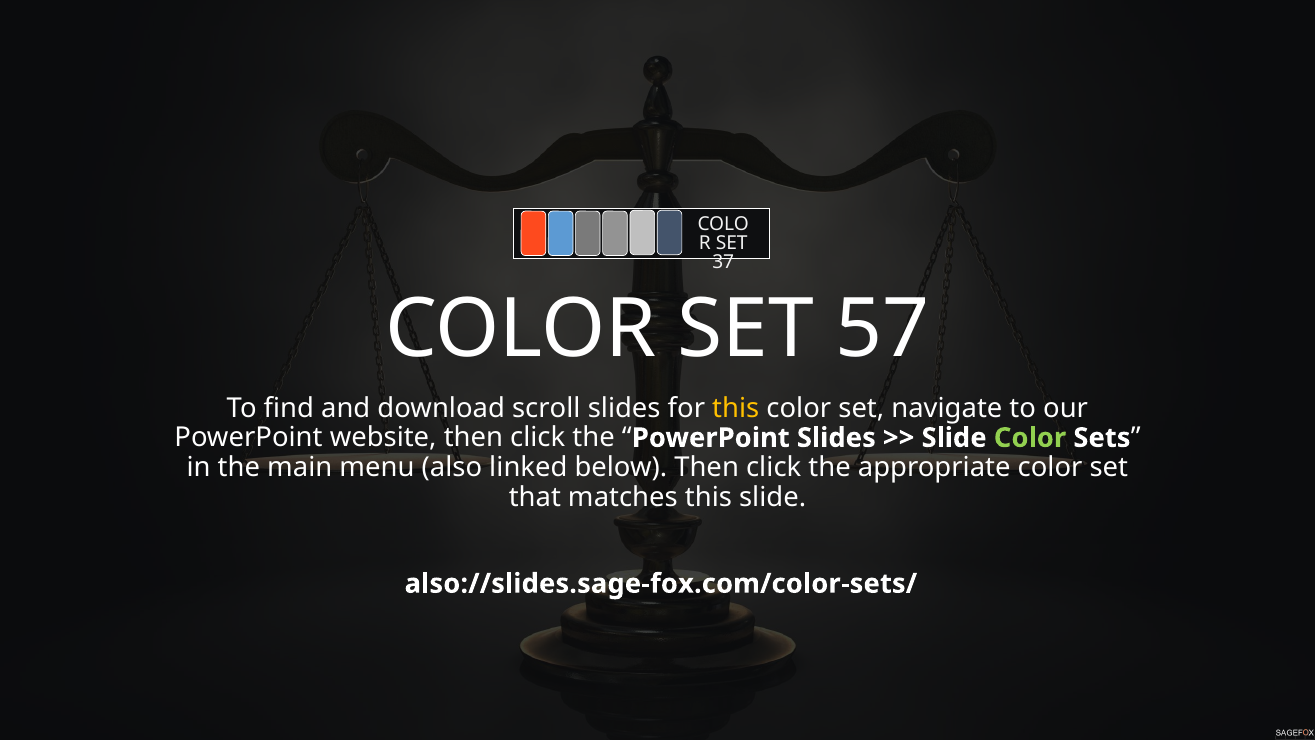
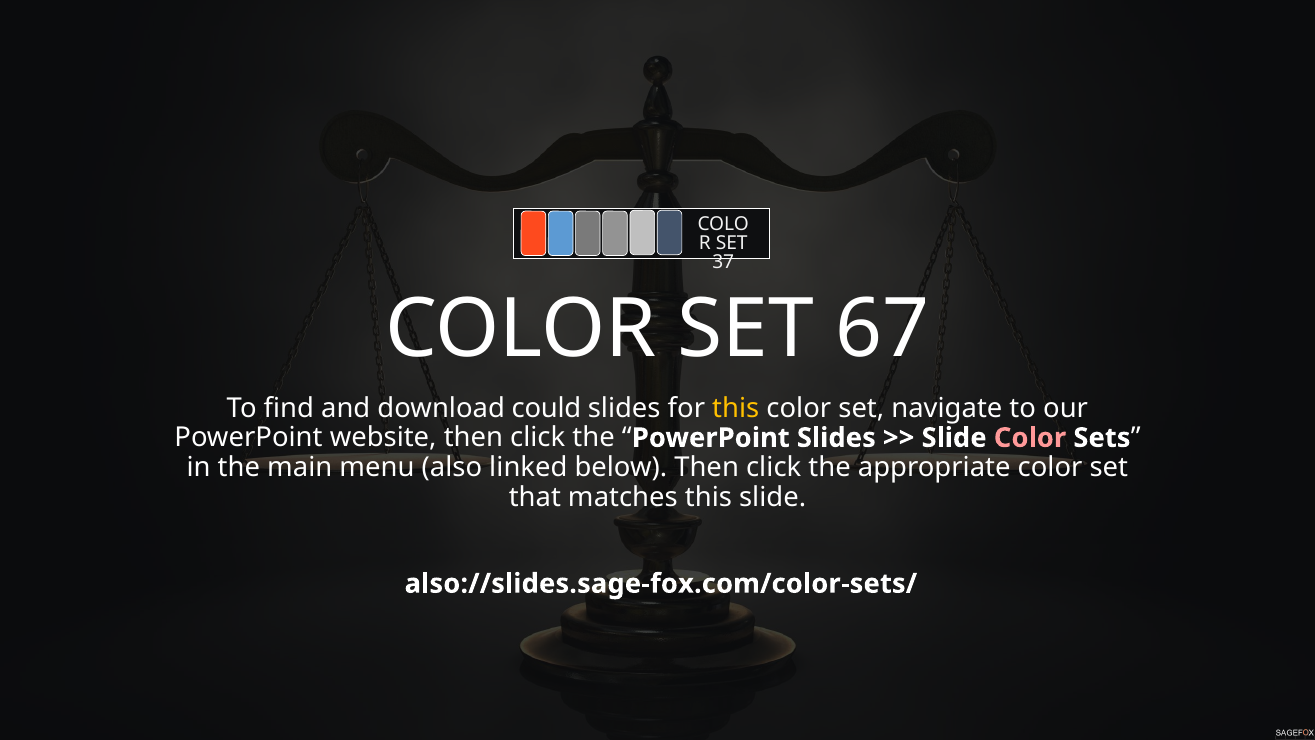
57: 57 -> 67
scroll: scroll -> could
Color at (1030, 438) colour: light green -> pink
